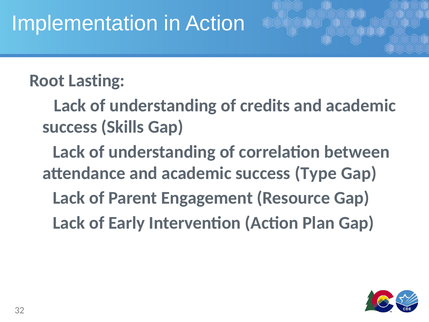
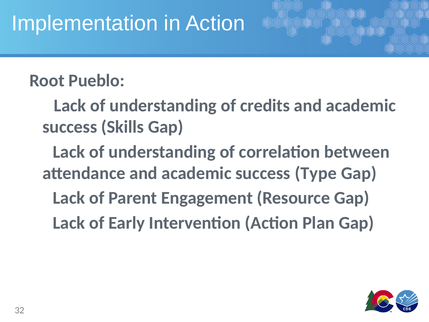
Lasting: Lasting -> Pueblo
